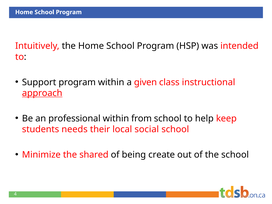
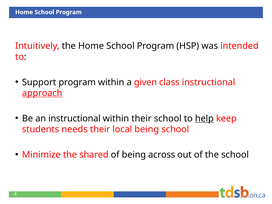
an professional: professional -> instructional
within from: from -> their
help underline: none -> present
local social: social -> being
create: create -> across
